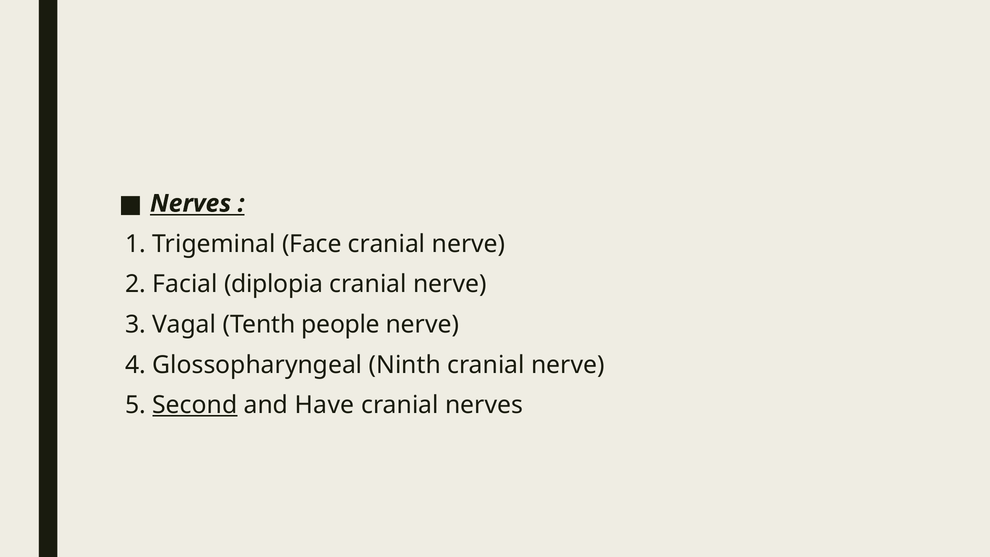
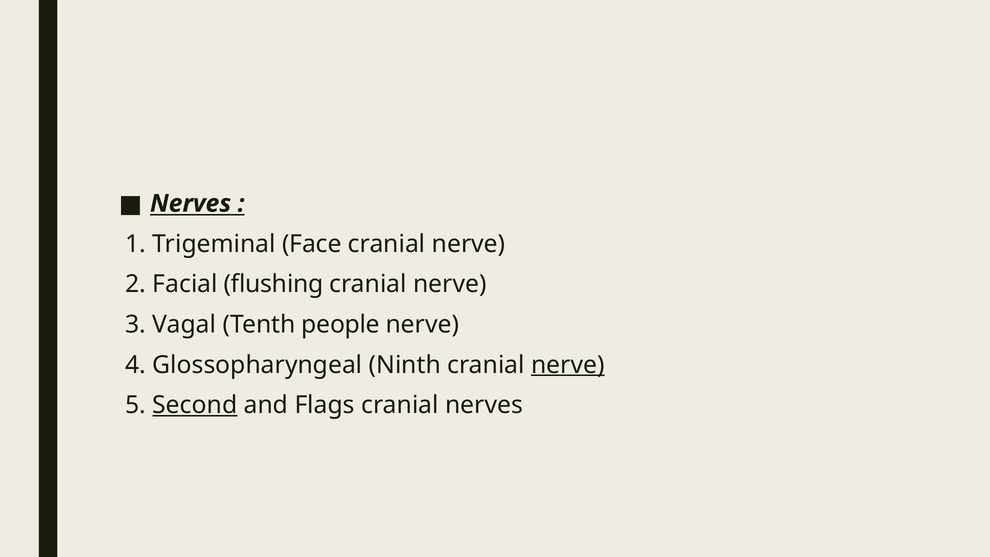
diplopia: diplopia -> flushing
nerve at (568, 365) underline: none -> present
Have: Have -> Flags
